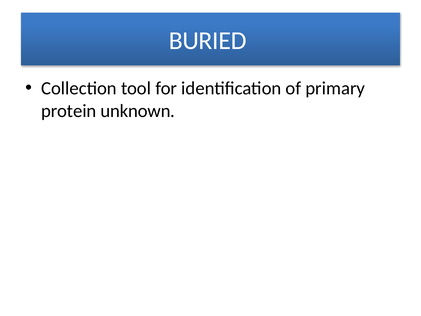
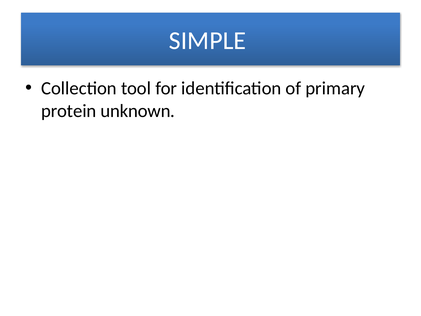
BURIED: BURIED -> SIMPLE
